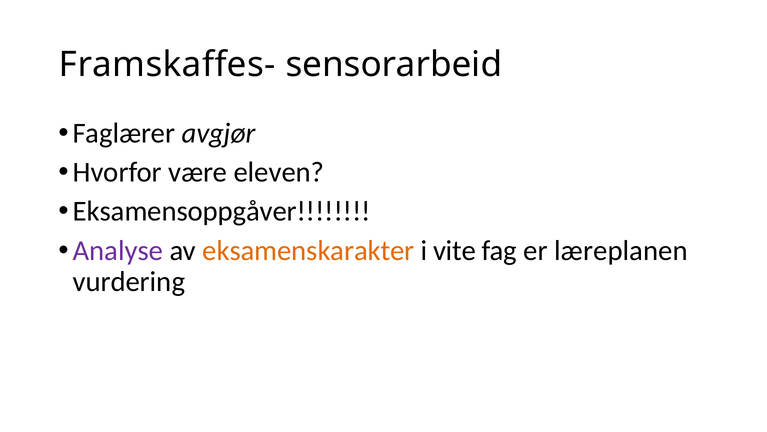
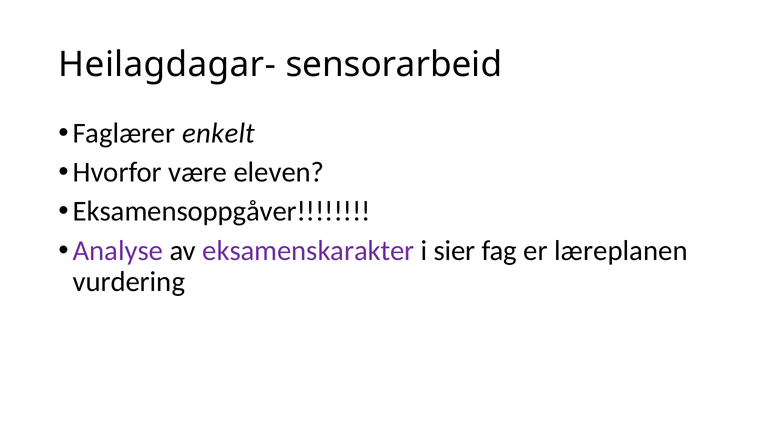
Framskaffes-: Framskaffes- -> Heilagdagar-
avgjør: avgjør -> enkelt
eksamenskarakter colour: orange -> purple
vite: vite -> sier
